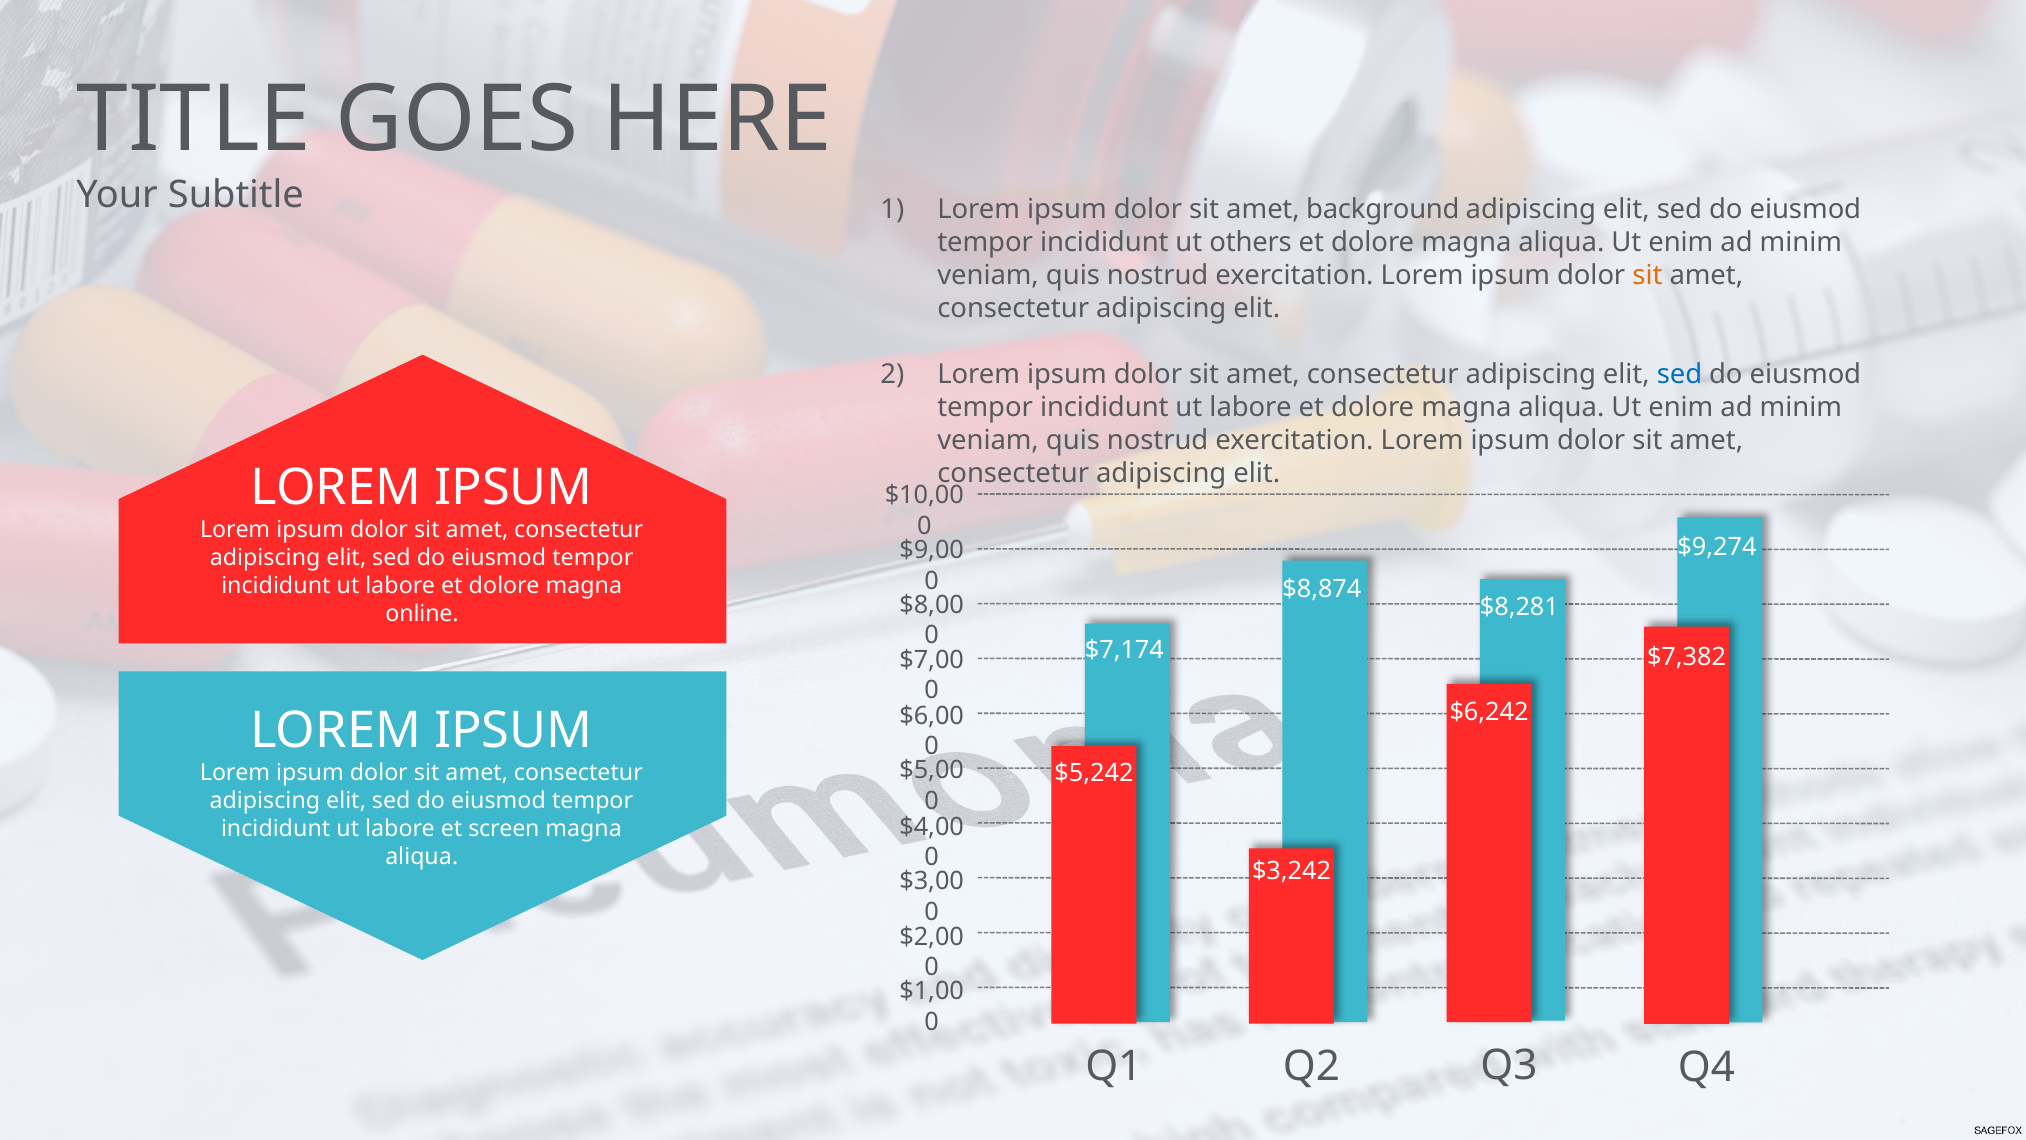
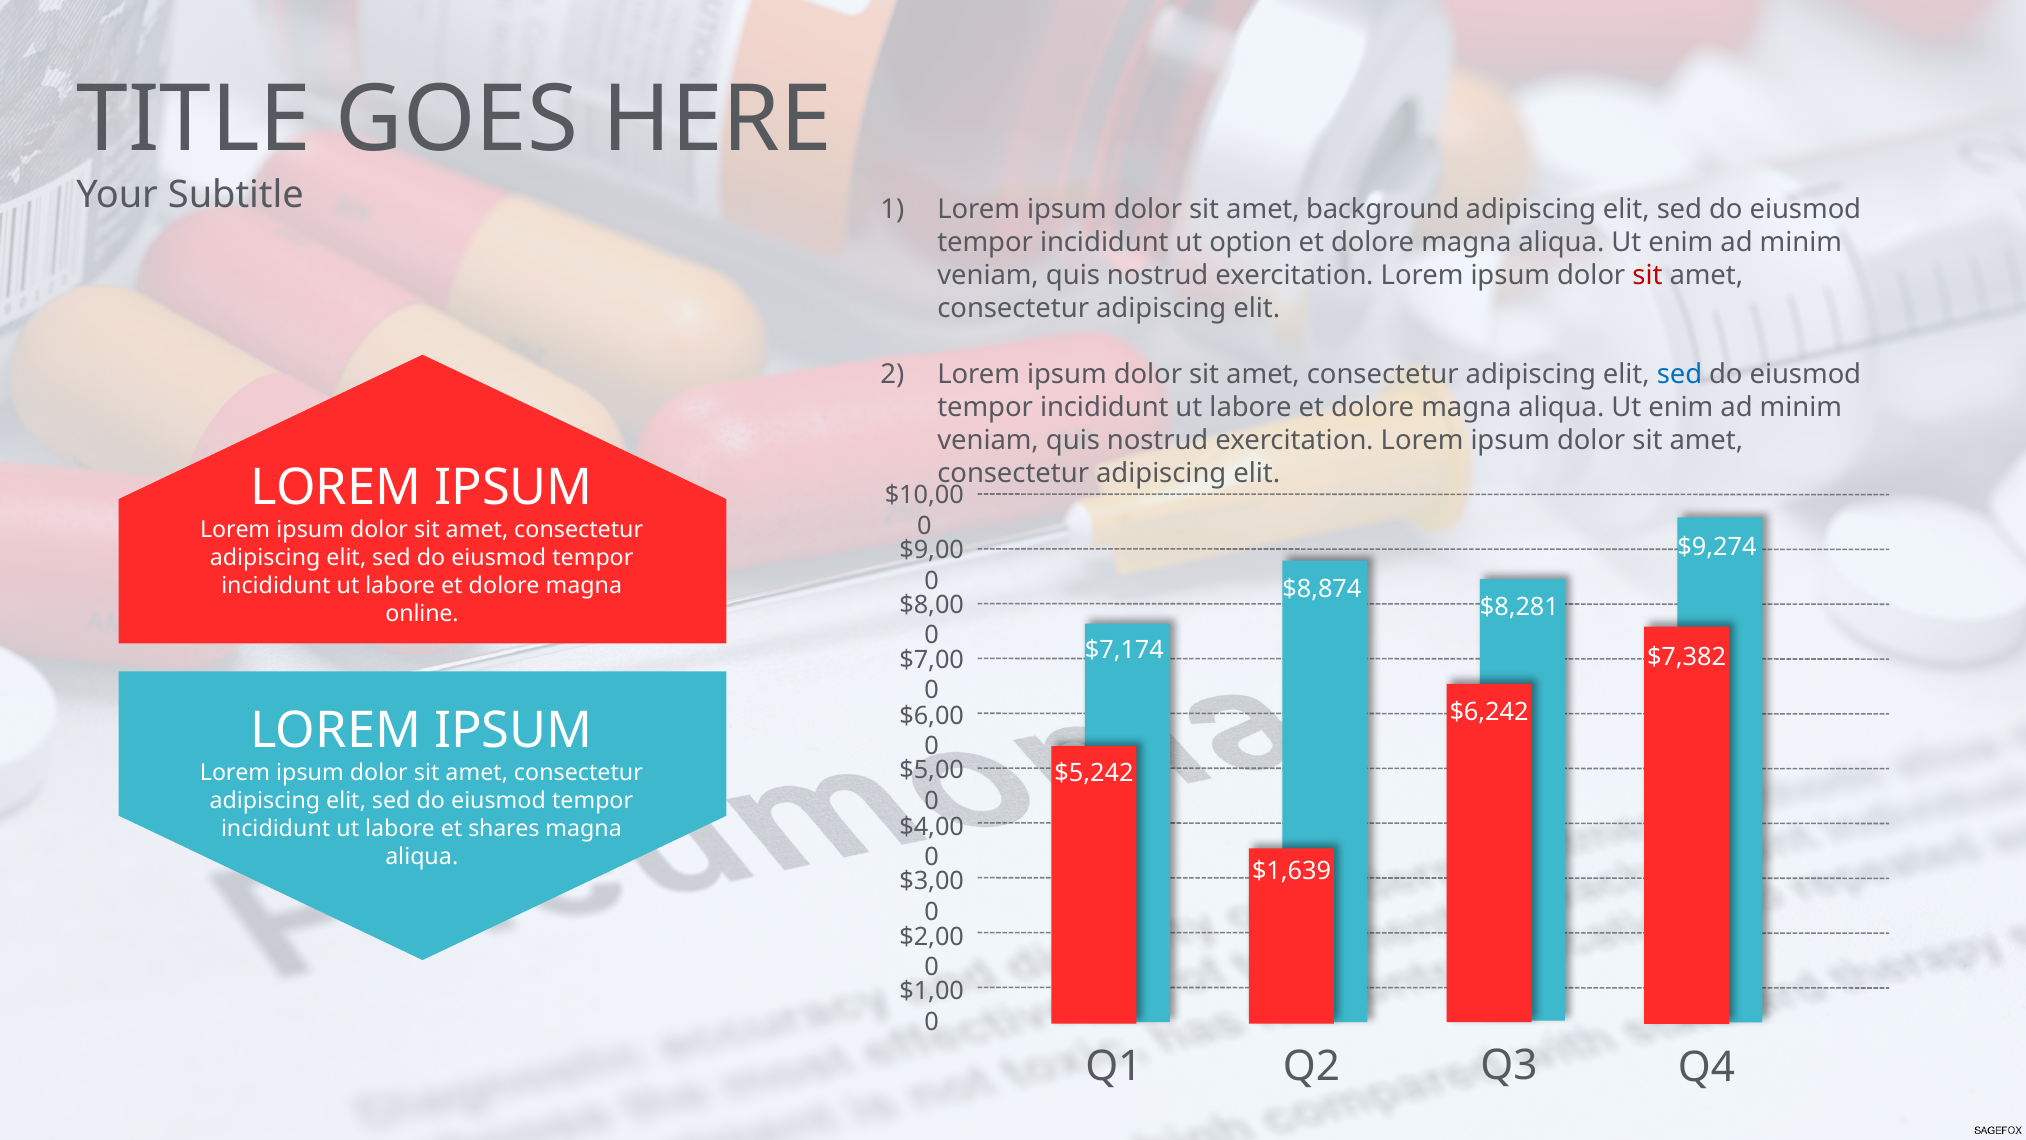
others: others -> option
sit at (1648, 276) colour: orange -> red
screen: screen -> shares
$3,242: $3,242 -> $1,639
